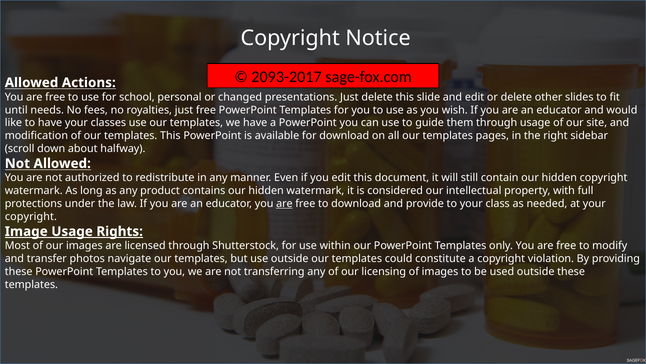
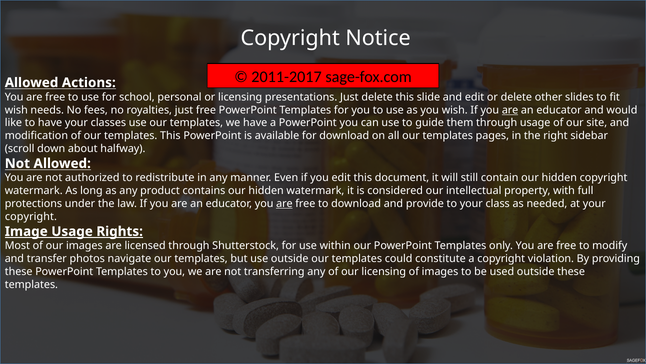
2093-2017: 2093-2017 -> 2011-2017
or changed: changed -> licensing
until at (16, 110): until -> wish
are at (510, 110) underline: none -> present
